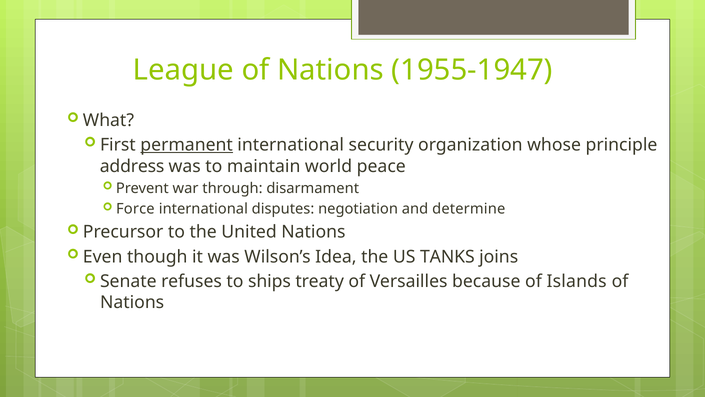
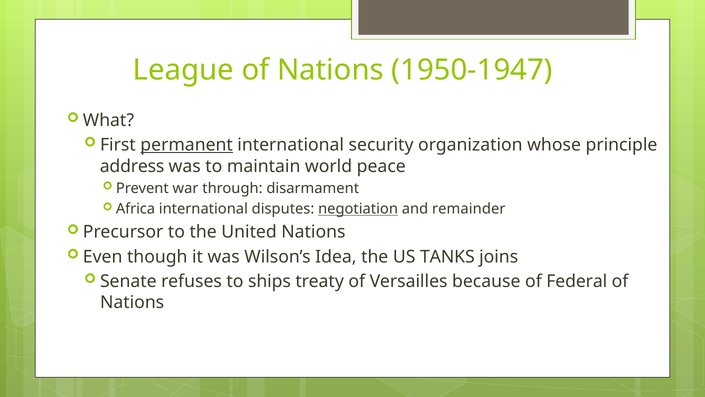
1955-1947: 1955-1947 -> 1950-1947
Force: Force -> Africa
negotiation underline: none -> present
determine: determine -> remainder
Islands: Islands -> Federal
